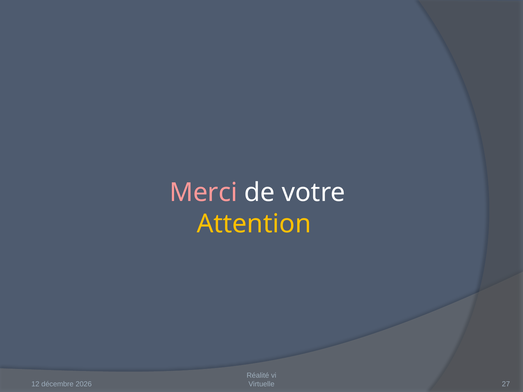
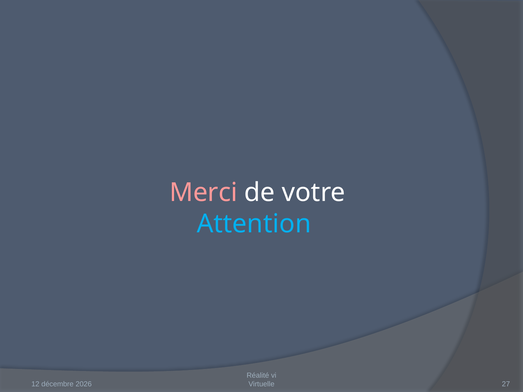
Attention colour: yellow -> light blue
